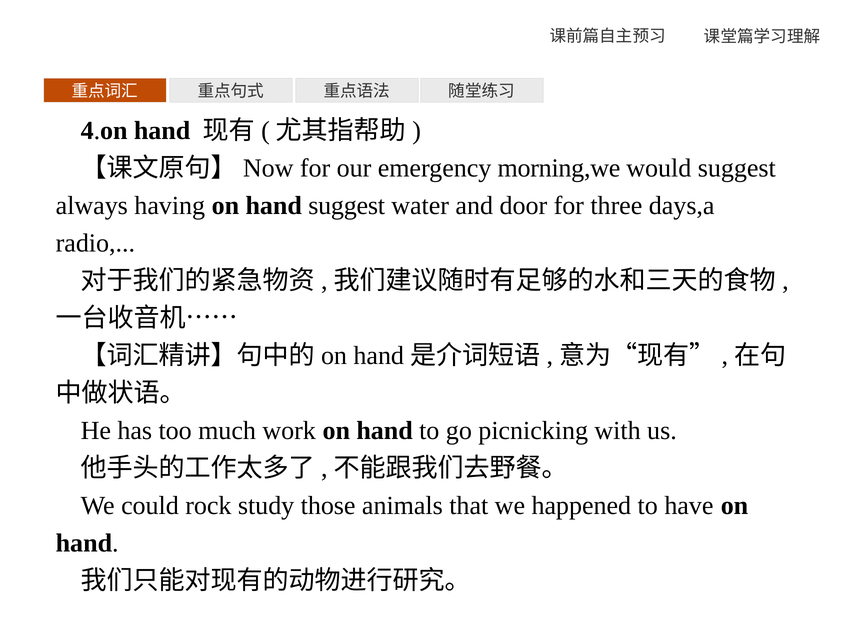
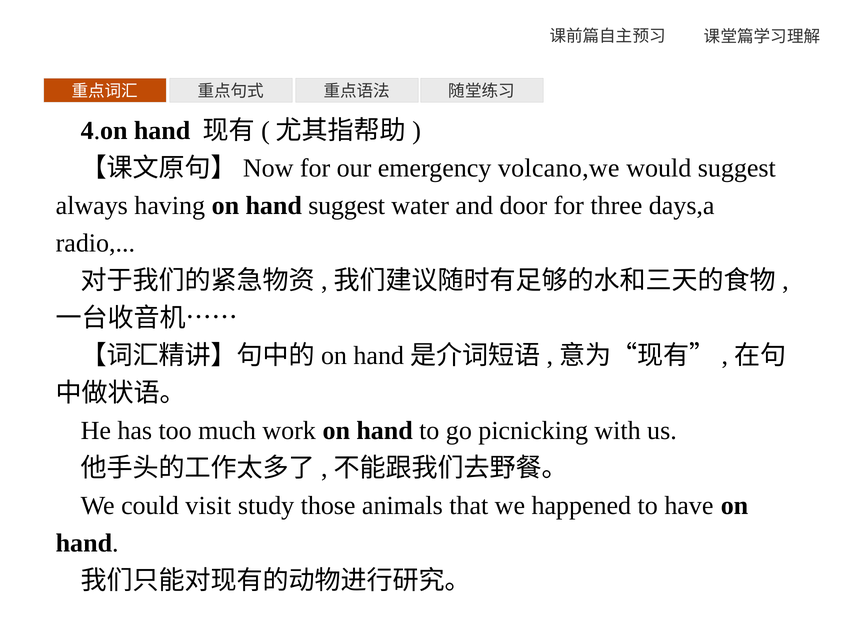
morning,we: morning,we -> volcano,we
rock: rock -> visit
